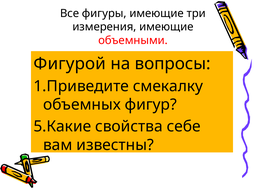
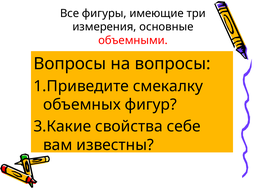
измерения имеющие: имеющие -> основные
Фигурой at (70, 64): Фигурой -> Вопросы
5.Какие: 5.Какие -> 3.Какие
